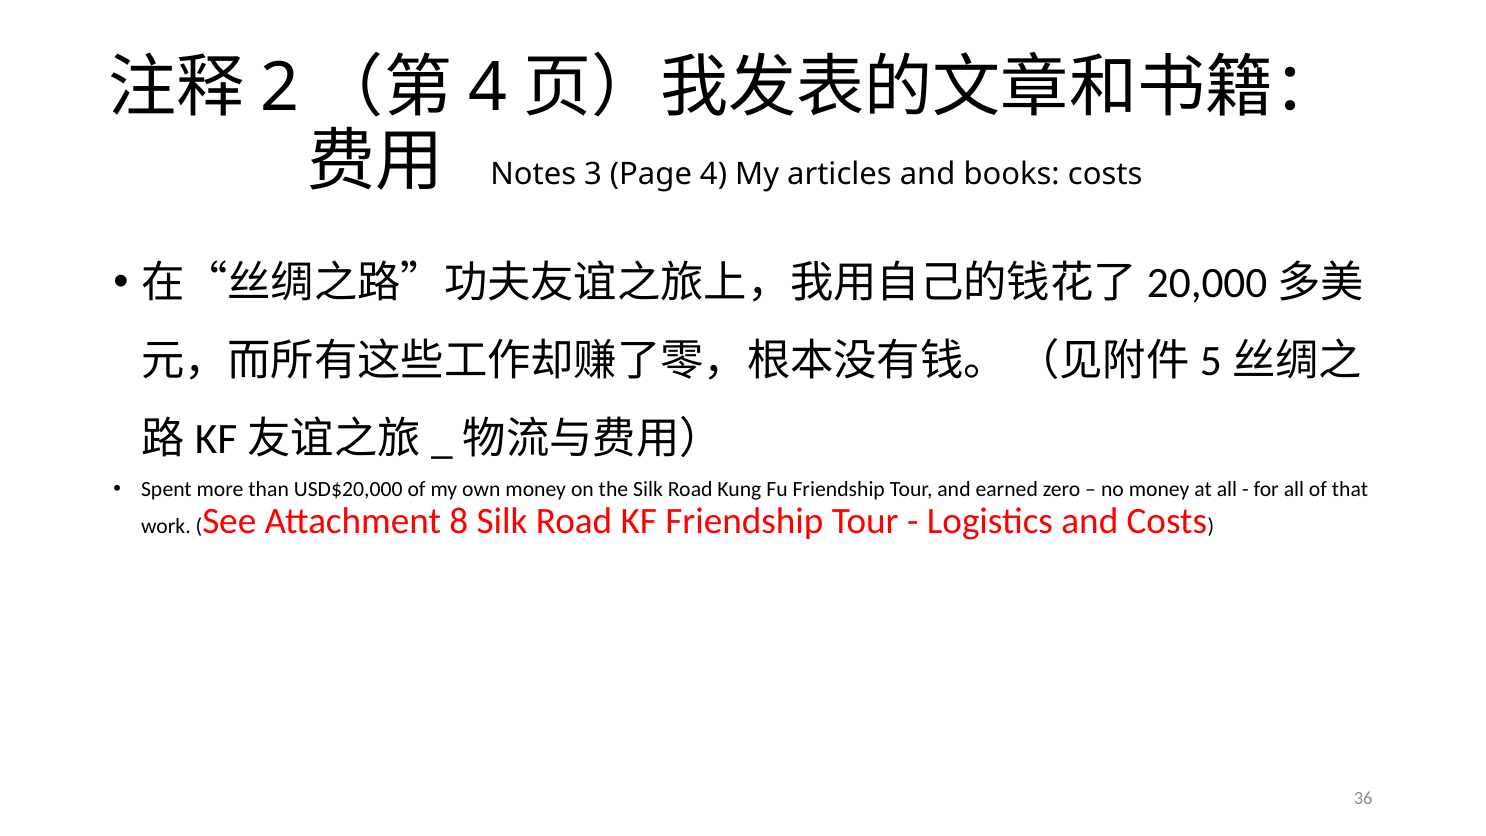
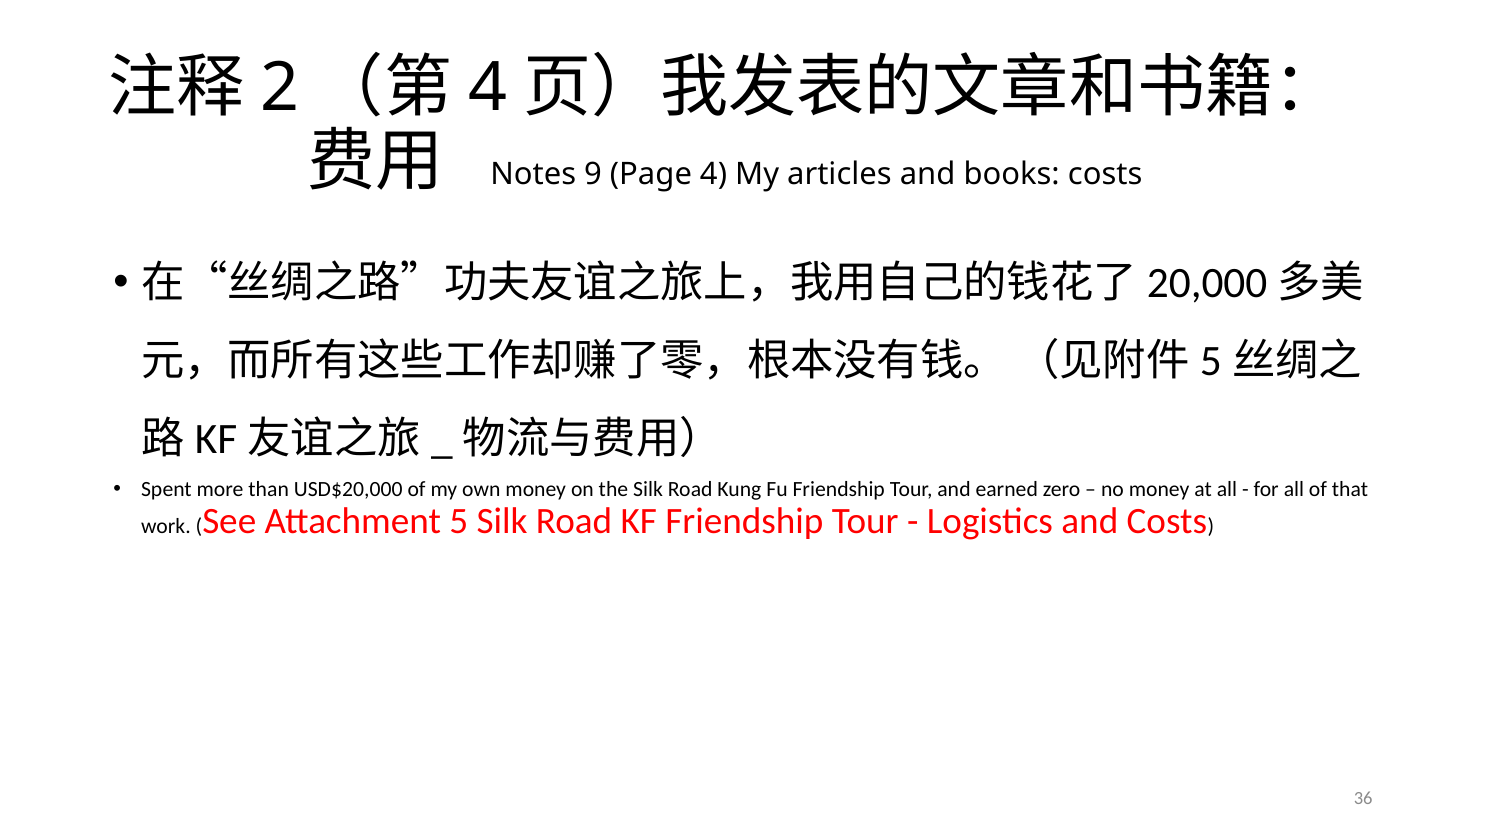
3: 3 -> 9
8: 8 -> 5
